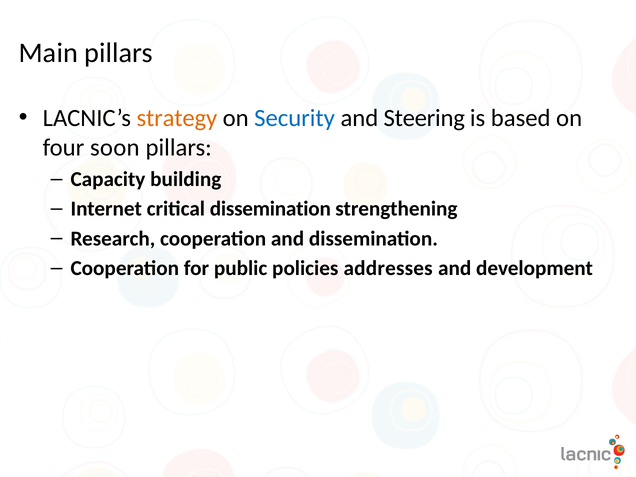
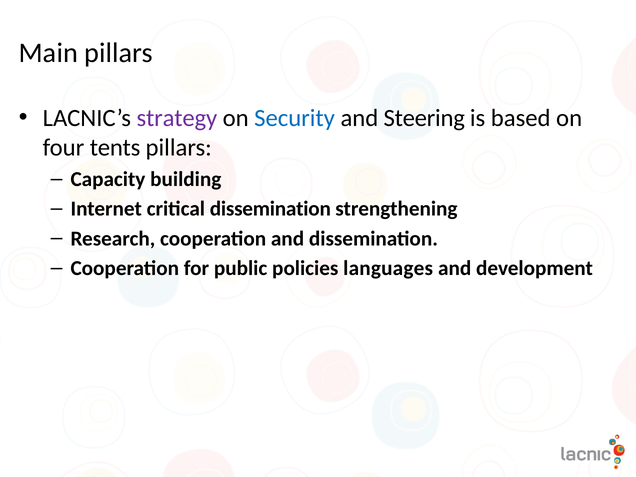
strategy colour: orange -> purple
soon: soon -> tents
addresses: addresses -> languages
